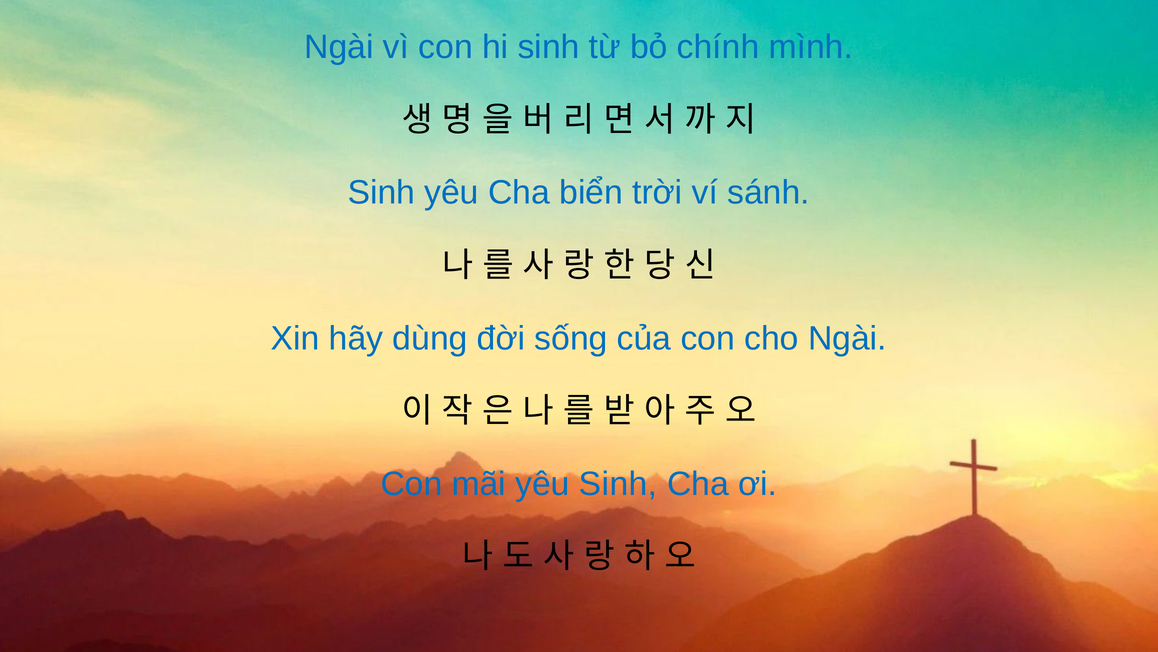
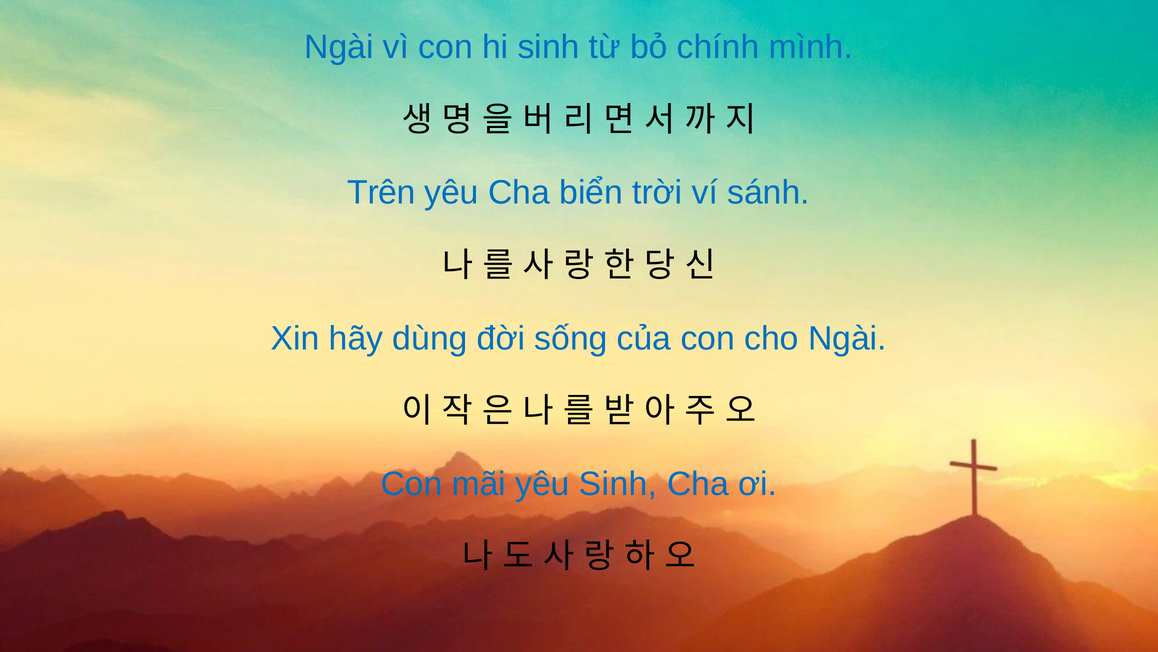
Sinh at (381, 193): Sinh -> Trên
